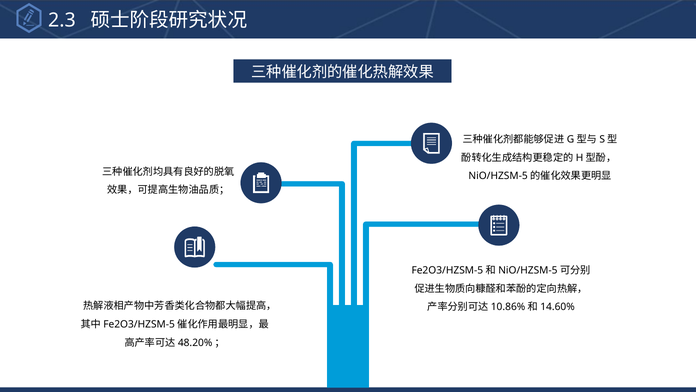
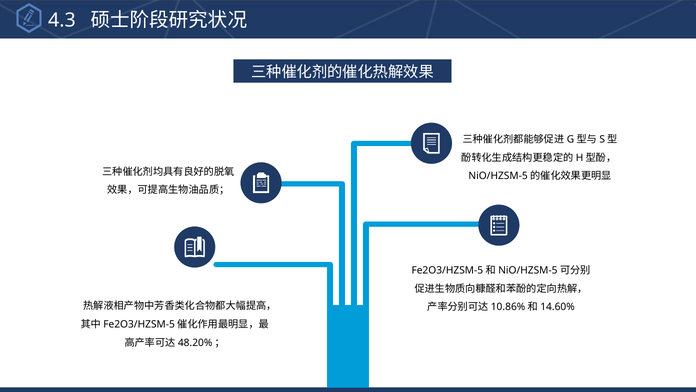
2.3: 2.3 -> 4.3
